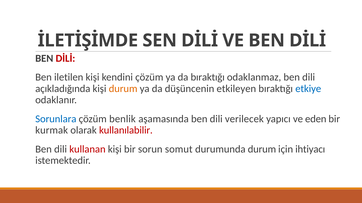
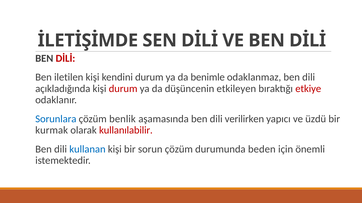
kendini çözüm: çözüm -> durum
da bıraktığı: bıraktığı -> benimle
durum at (123, 89) colour: orange -> red
etkiye colour: blue -> red
verilecek: verilecek -> verilirken
eden: eden -> üzdü
kullanan colour: red -> blue
sorun somut: somut -> çözüm
durumunda durum: durum -> beden
ihtiyacı: ihtiyacı -> önemli
